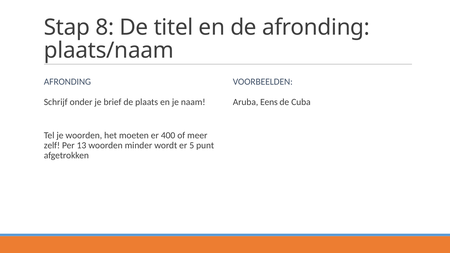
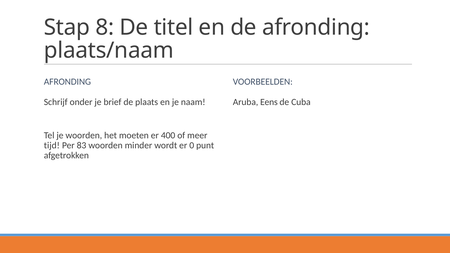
zelf: zelf -> tijd
13: 13 -> 83
5: 5 -> 0
